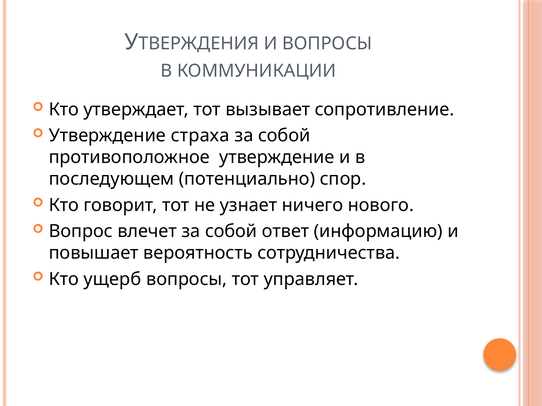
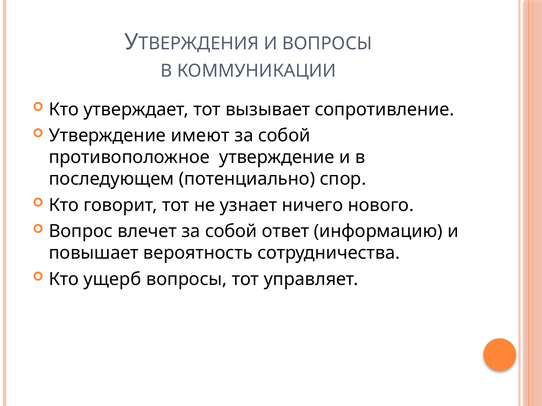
страха: страха -> имеют
